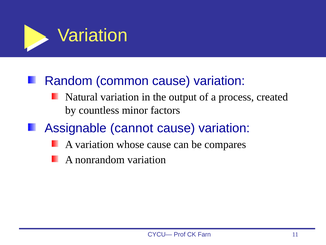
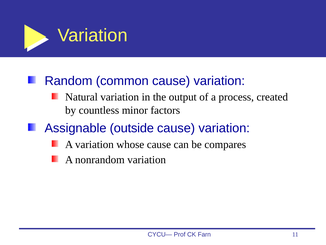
cannot: cannot -> outside
